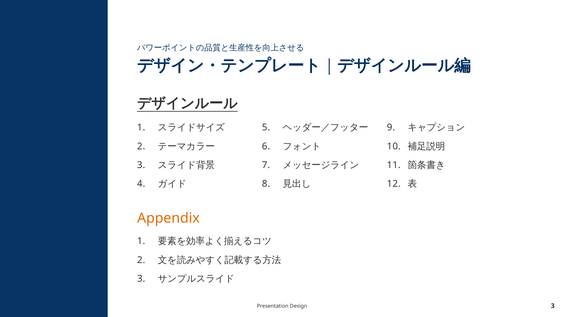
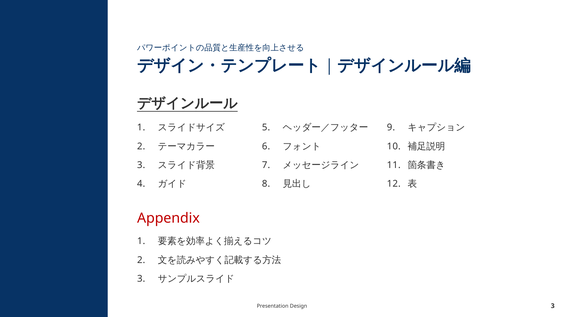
Appendix colour: orange -> red
